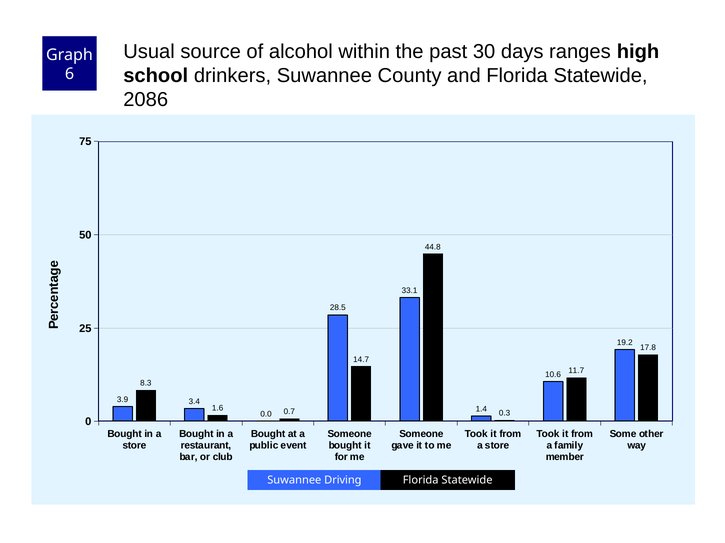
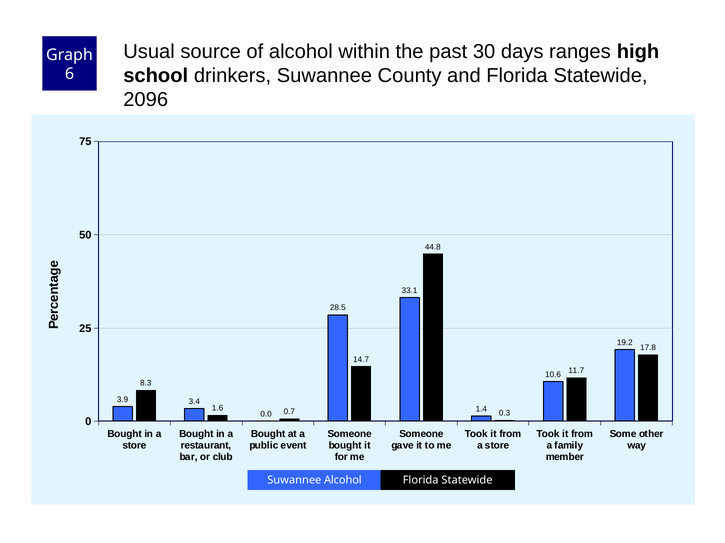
2086: 2086 -> 2096
Suwannee Driving: Driving -> Alcohol
